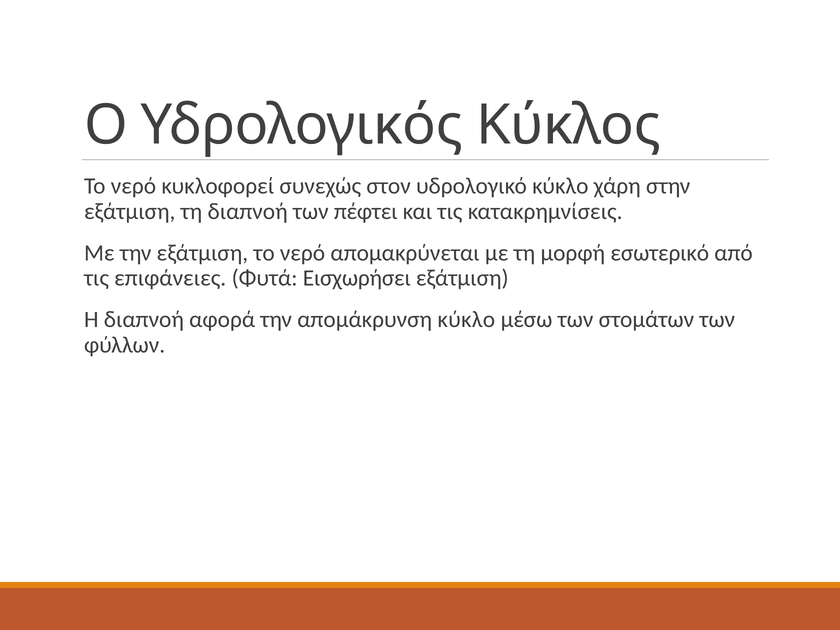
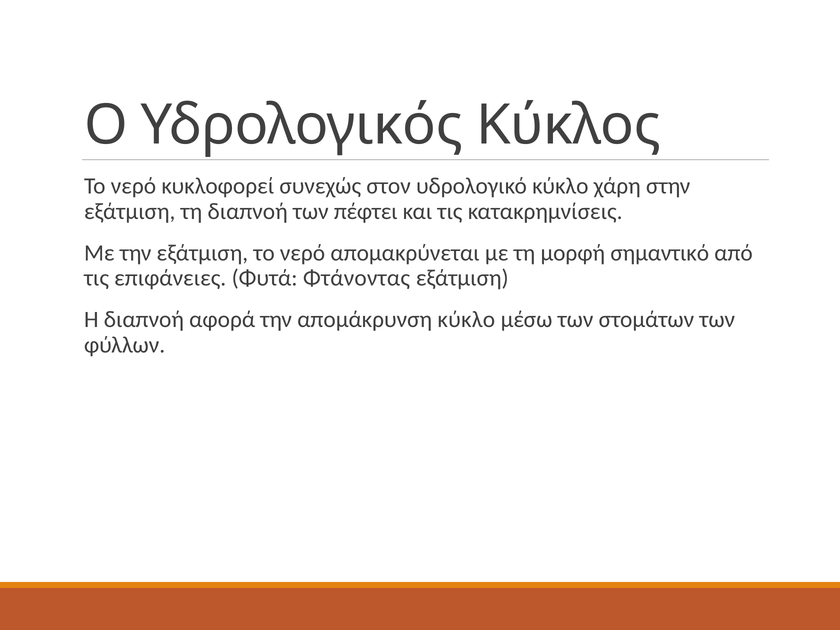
εσωτερικό: εσωτερικό -> σημαντικό
Εισχωρήσει: Εισχωρήσει -> Φτάνοντας
